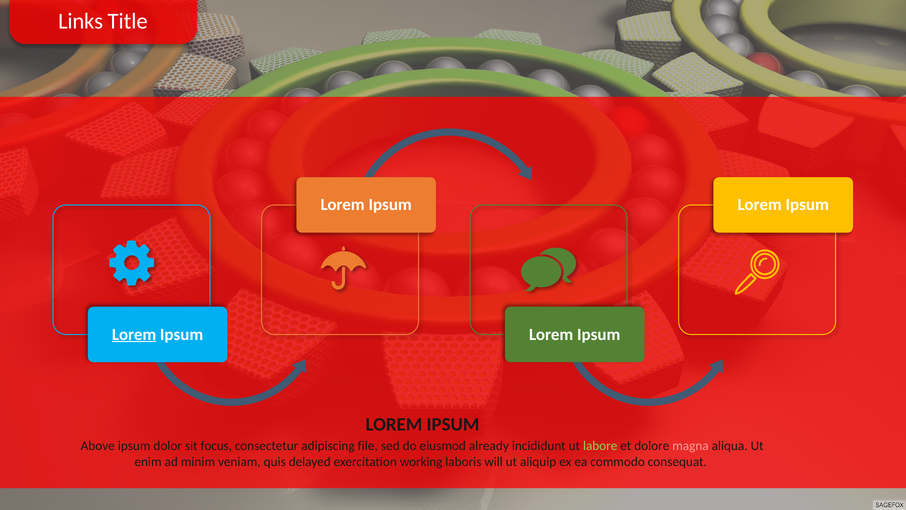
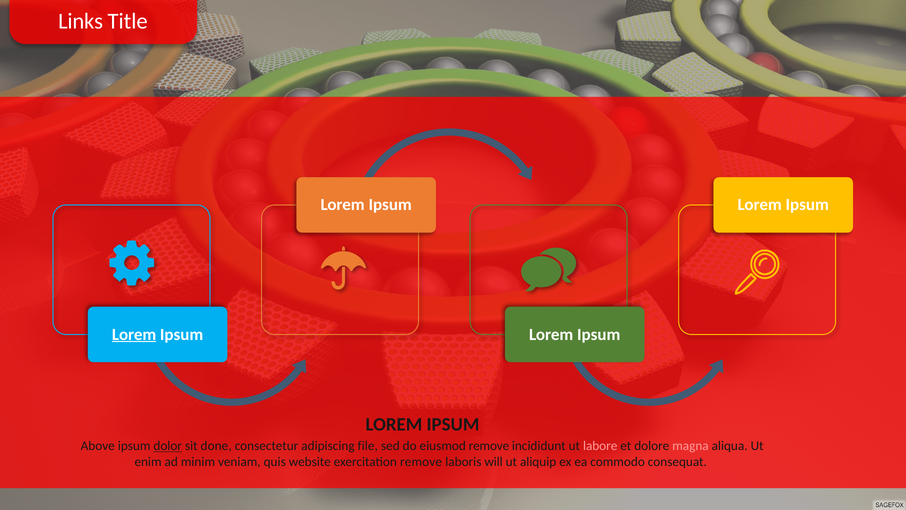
dolor underline: none -> present
focus: focus -> done
eiusmod already: already -> remove
labore colour: light green -> pink
delayed: delayed -> website
exercitation working: working -> remove
